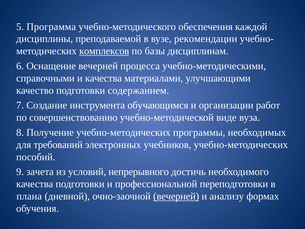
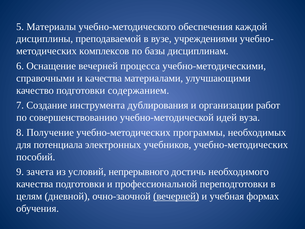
Программа: Программа -> Материалы
рекомендации: рекомендации -> учреждениями
комплексов underline: present -> none
обучающимся: обучающимся -> дублирования
виде: виде -> идей
требований: требований -> потенциала
плана: плана -> целям
анализу: анализу -> учебная
